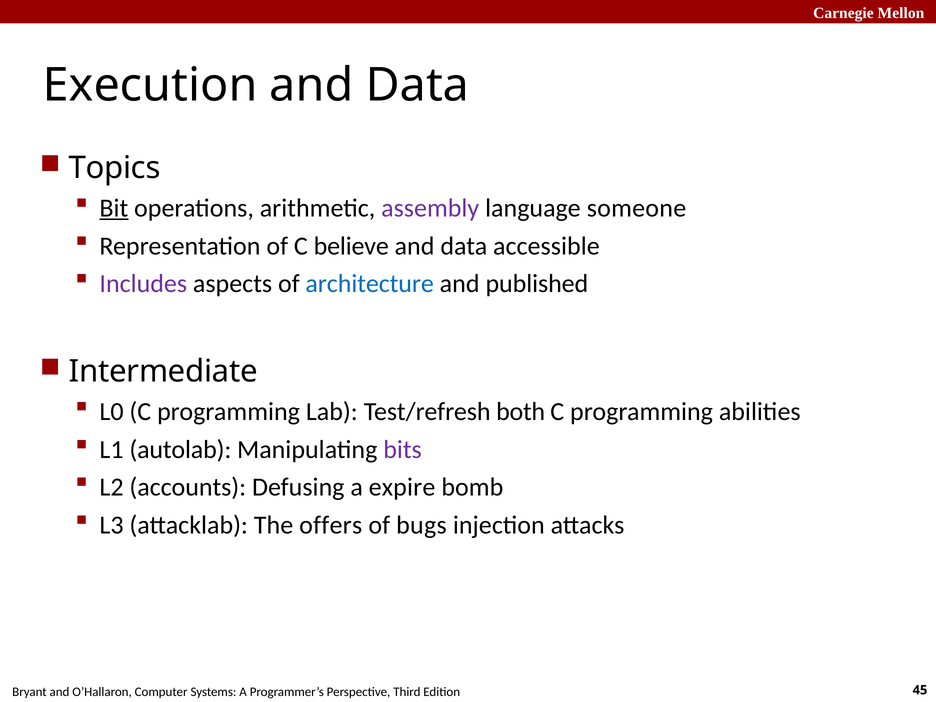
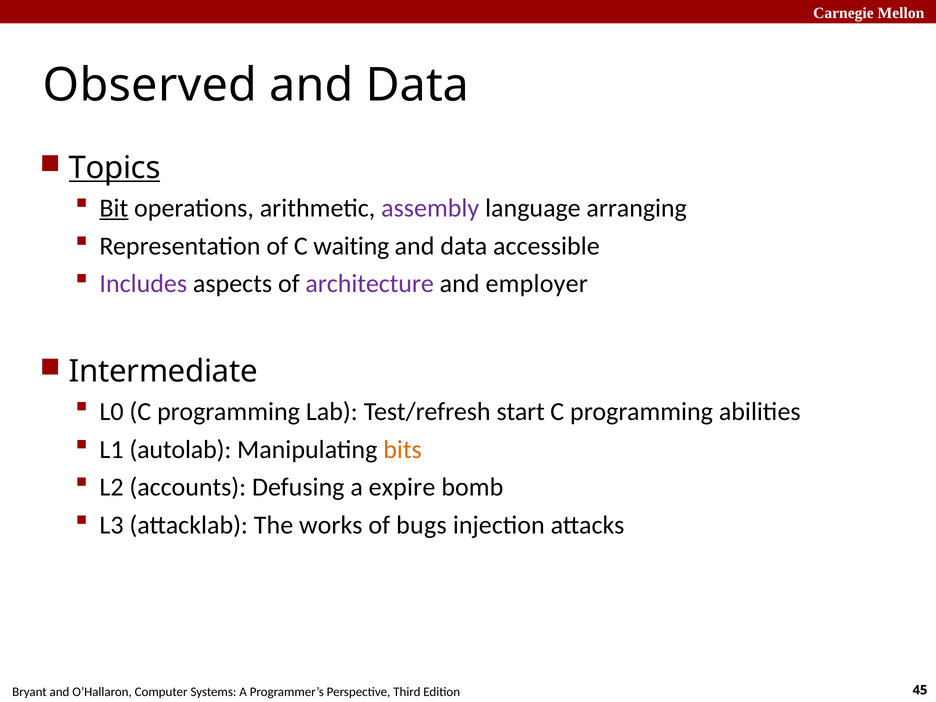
Execution: Execution -> Observed
Topics underline: none -> present
someone: someone -> arranging
believe: believe -> waiting
architecture colour: blue -> purple
published: published -> employer
both: both -> start
bits colour: purple -> orange
offers: offers -> works
